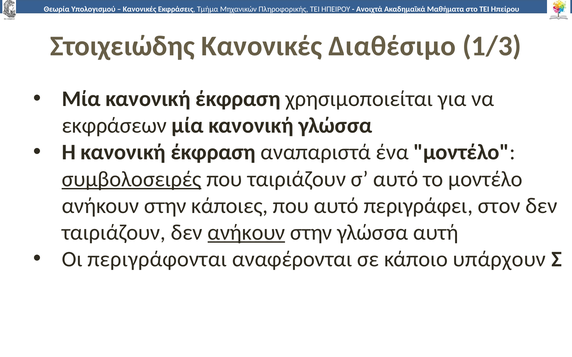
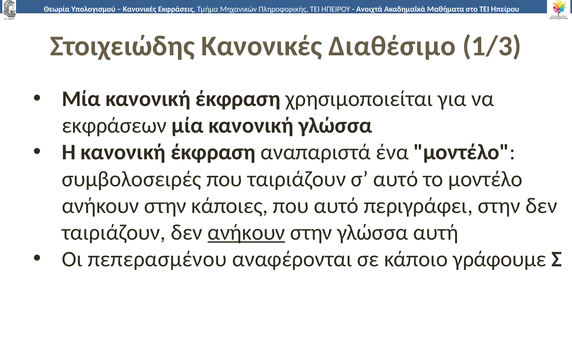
συμβολοσειρές underline: present -> none
περιγράφει στον: στον -> στην
περιγράφονται: περιγράφονται -> πεπερασμένου
υπάρχουν: υπάρχουν -> γράφουμε
